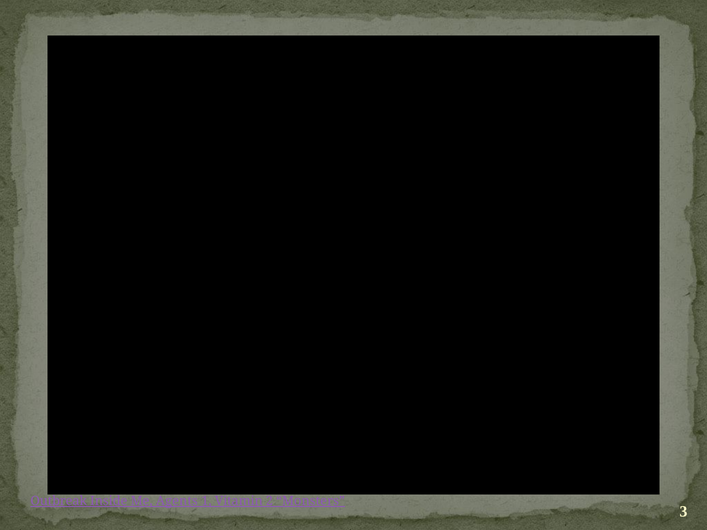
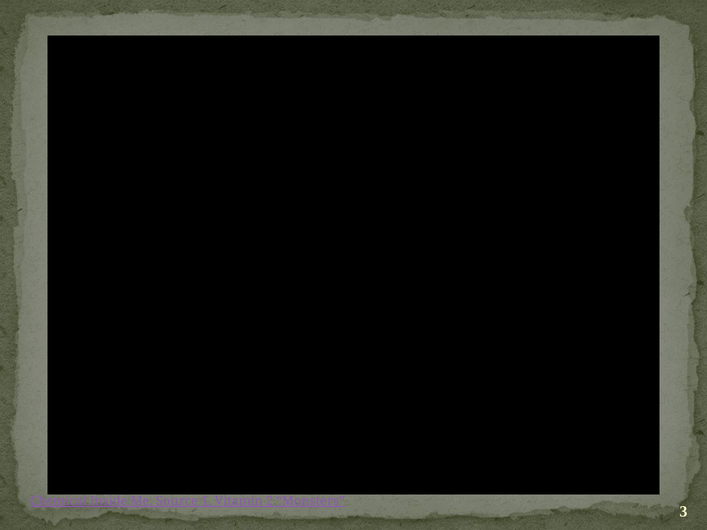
Outbreak: Outbreak -> Chemical
Agents: Agents -> Source
